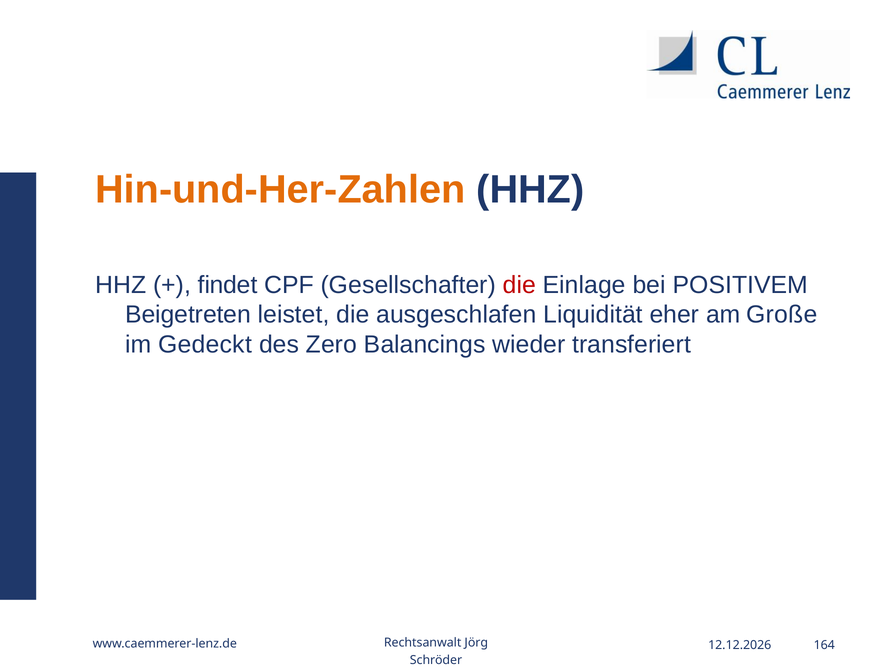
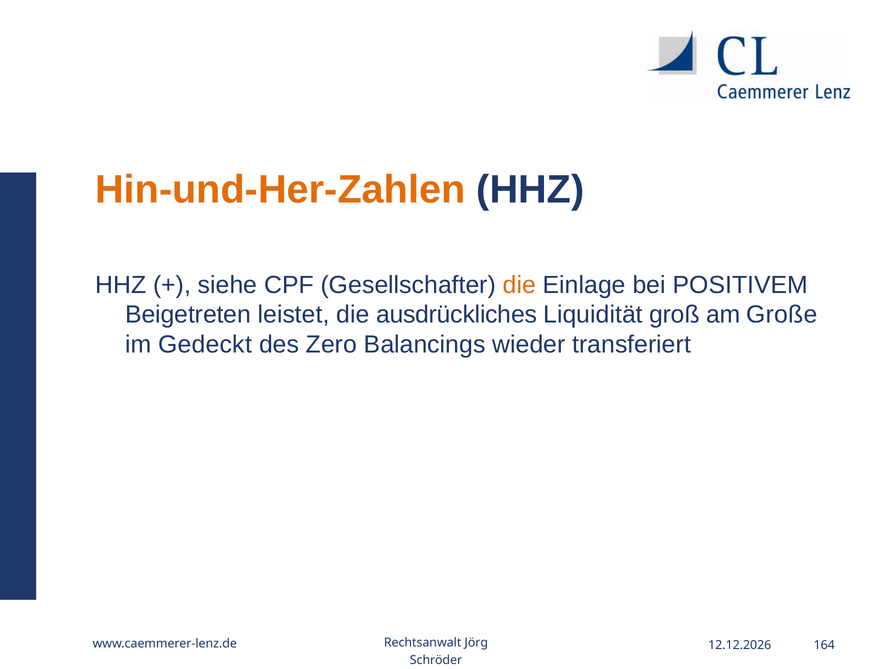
findet: findet -> siehe
die at (519, 285) colour: red -> orange
ausgeschlafen: ausgeschlafen -> ausdrückliches
eher: eher -> groß
